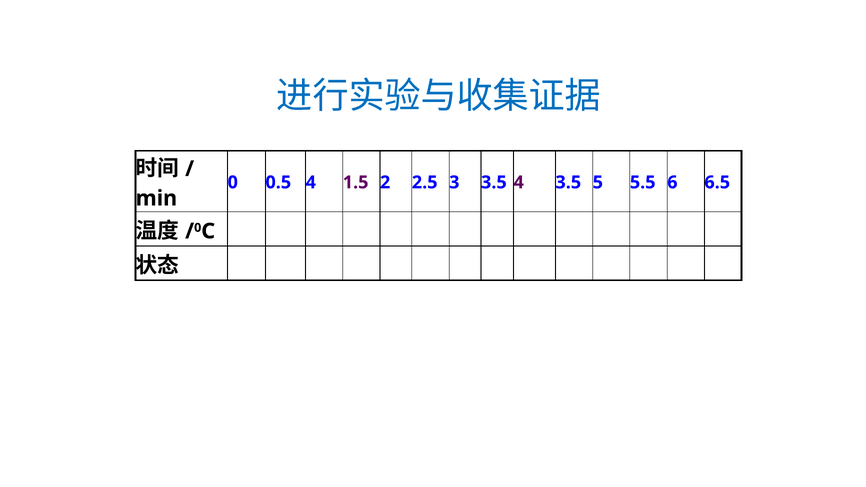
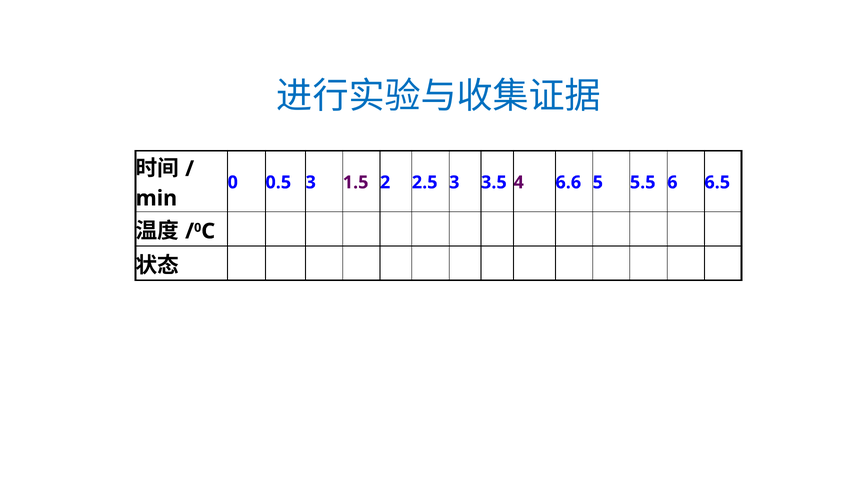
0.5 4: 4 -> 3
4 3.5: 3.5 -> 6.6
